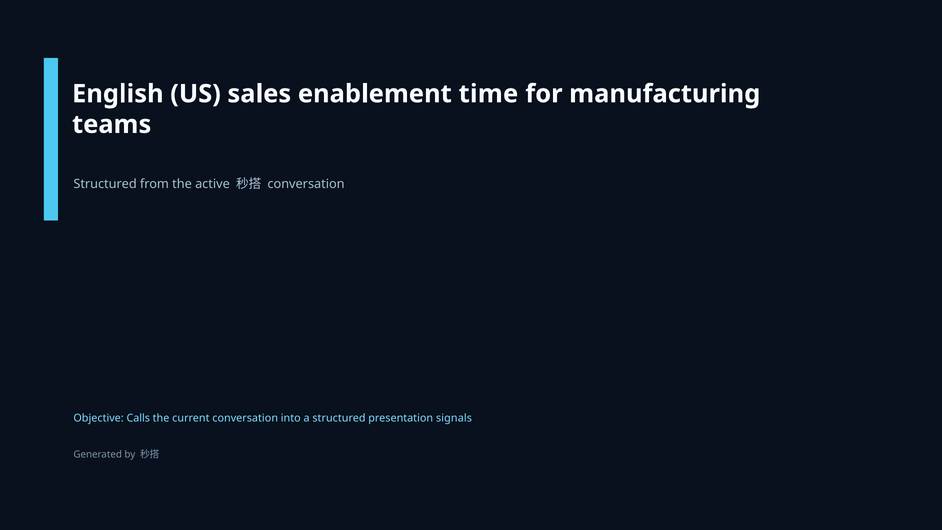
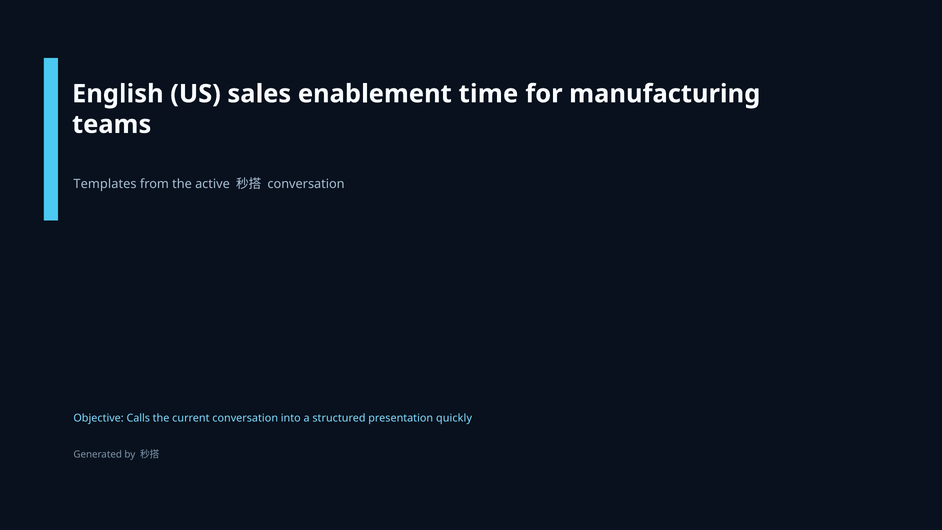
Structured at (105, 184): Structured -> Templates
signals: signals -> quickly
